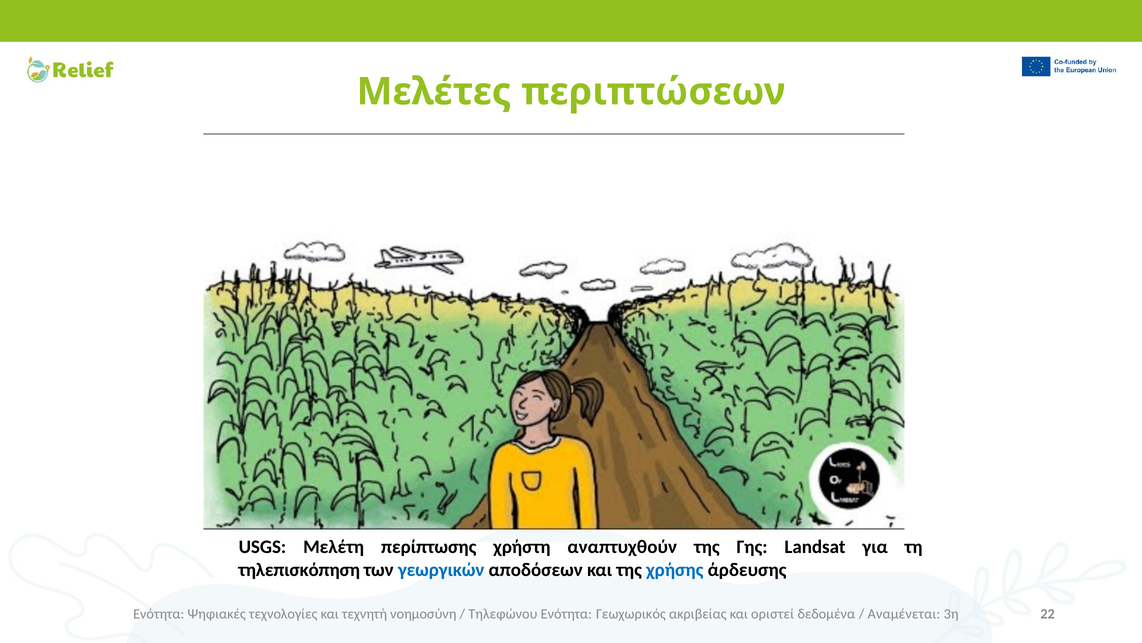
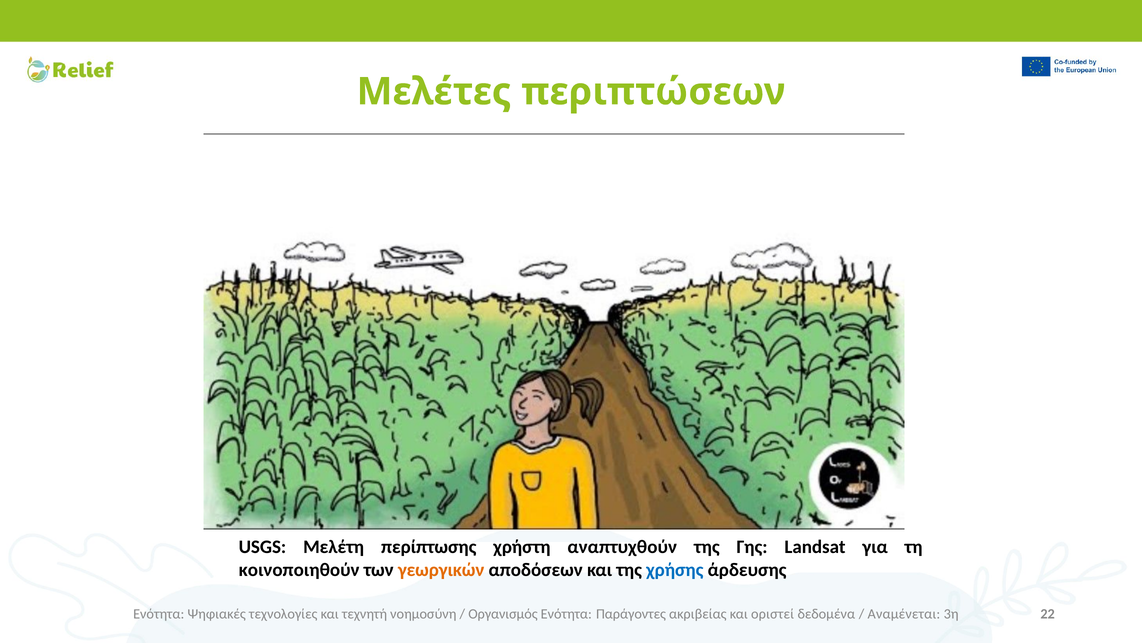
τηλεπισκόπηση: τηλεπισκόπηση -> κοινοποιηθούν
γεωργικών colour: blue -> orange
Τηλεφώνου: Τηλεφώνου -> Οργανισμός
Γεωχωρικός: Γεωχωρικός -> Παράγοντες
